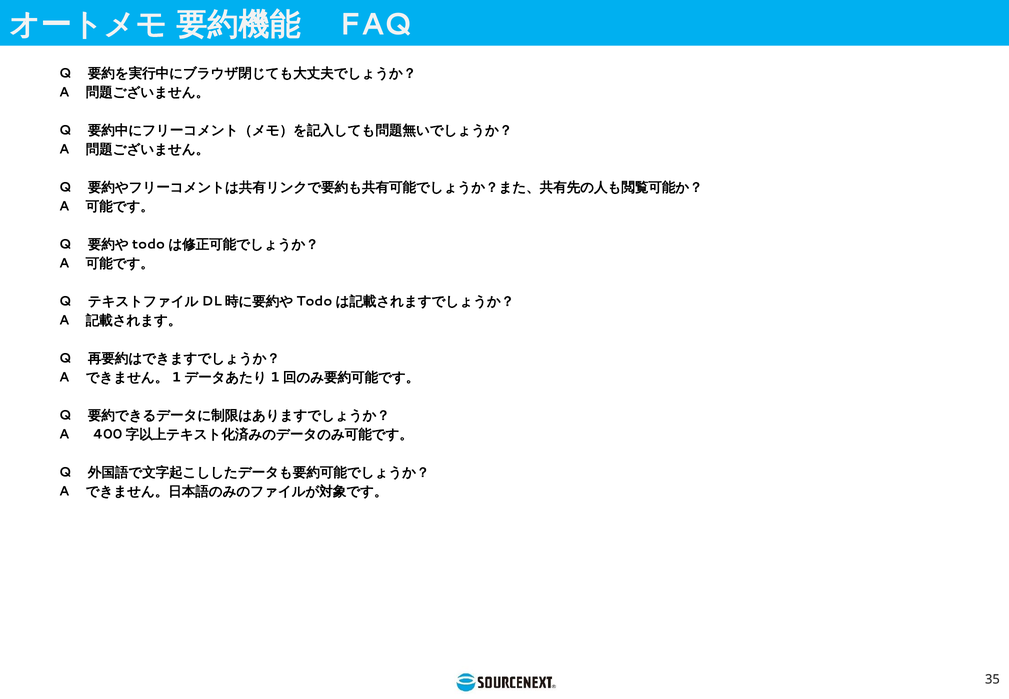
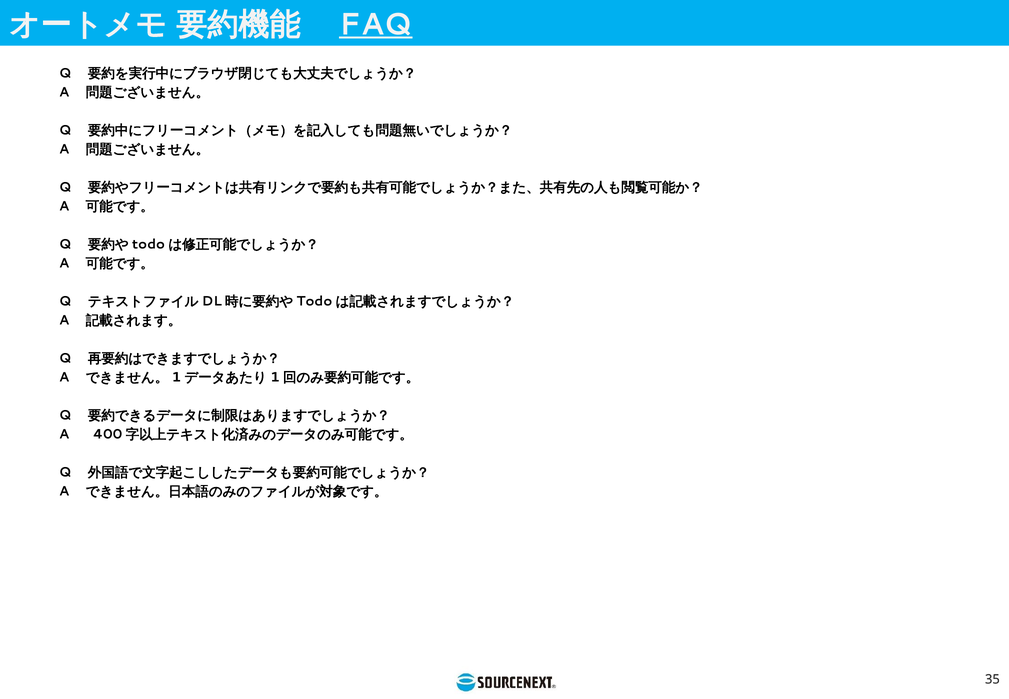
FAQ underline: none -> present
